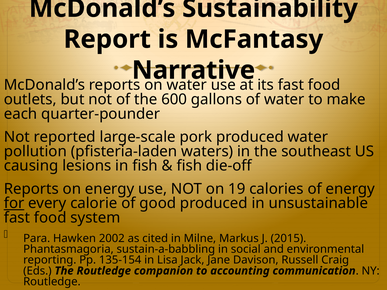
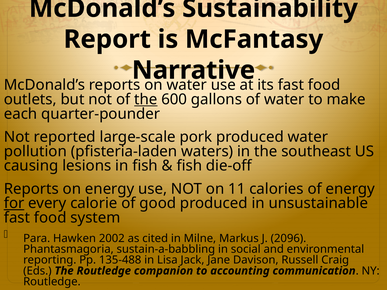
the at (146, 99) underline: none -> present
19: 19 -> 11
2015: 2015 -> 2096
135-154: 135-154 -> 135-488
